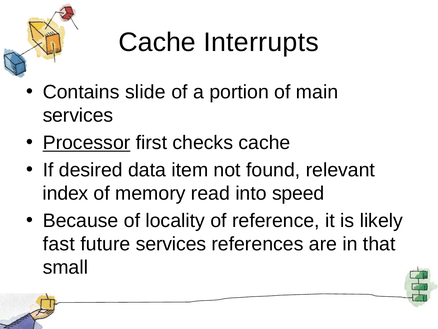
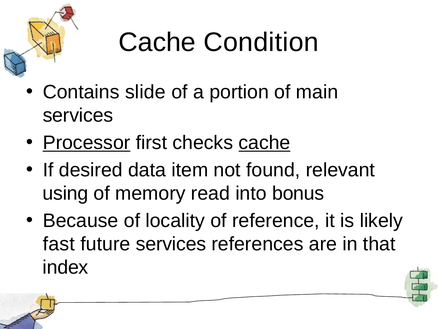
Interrupts: Interrupts -> Condition
cache at (265, 143) underline: none -> present
index: index -> using
speed: speed -> bonus
small: small -> index
